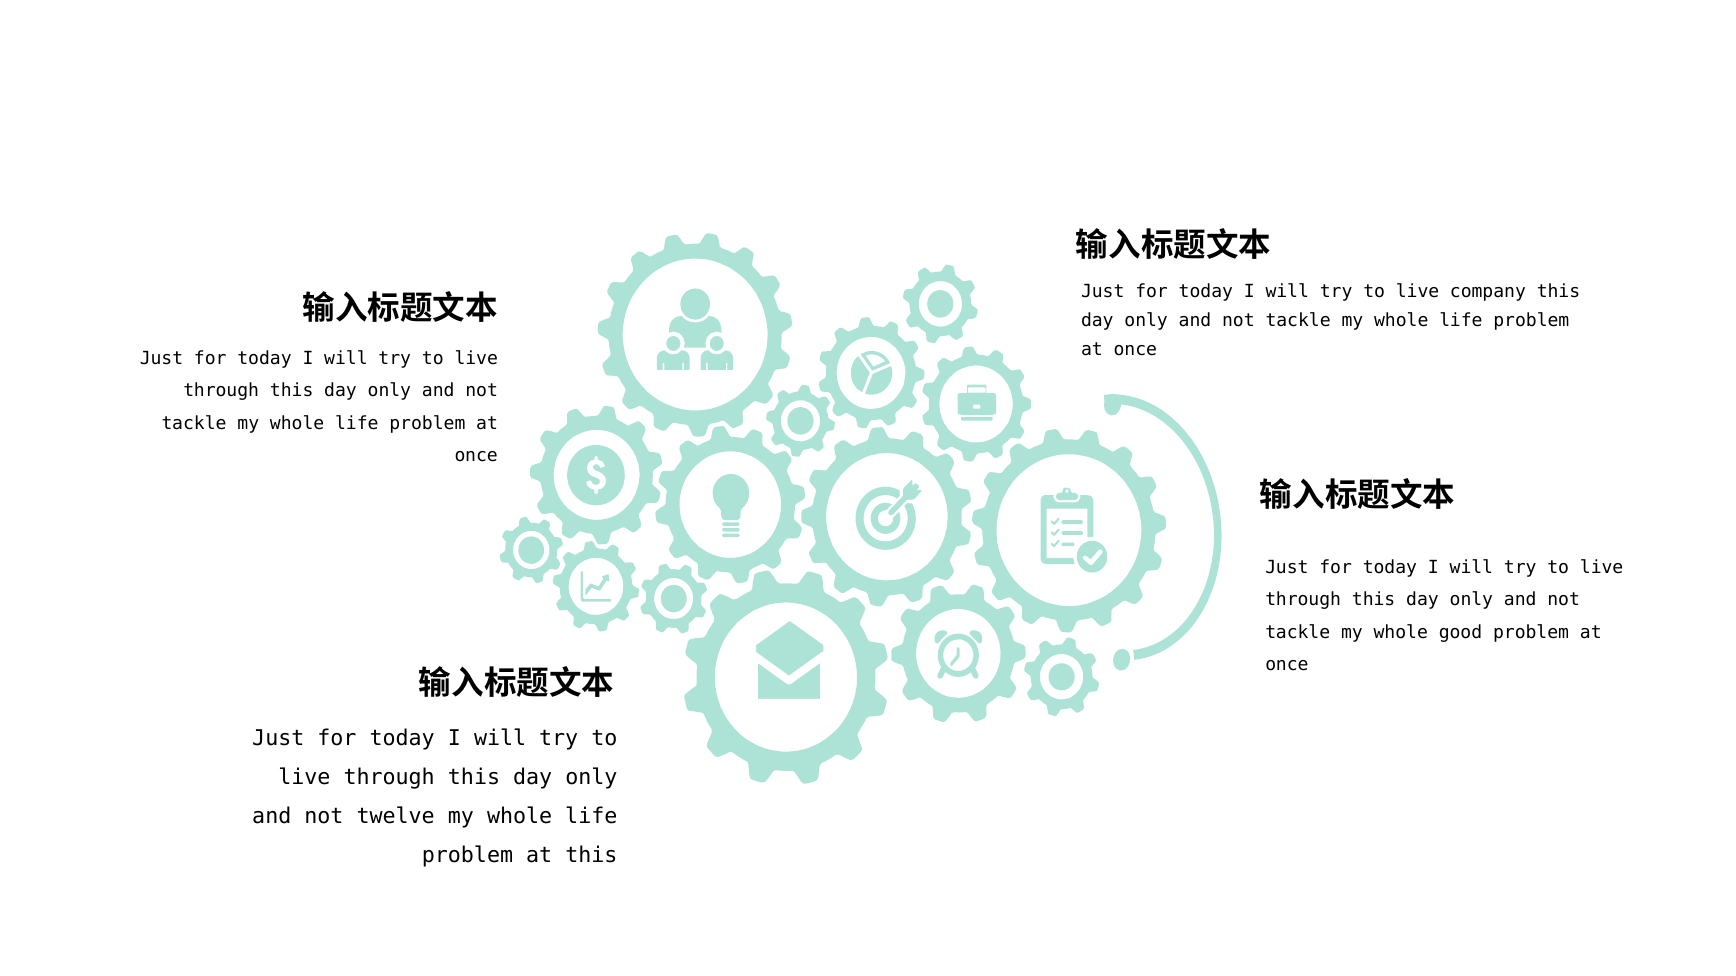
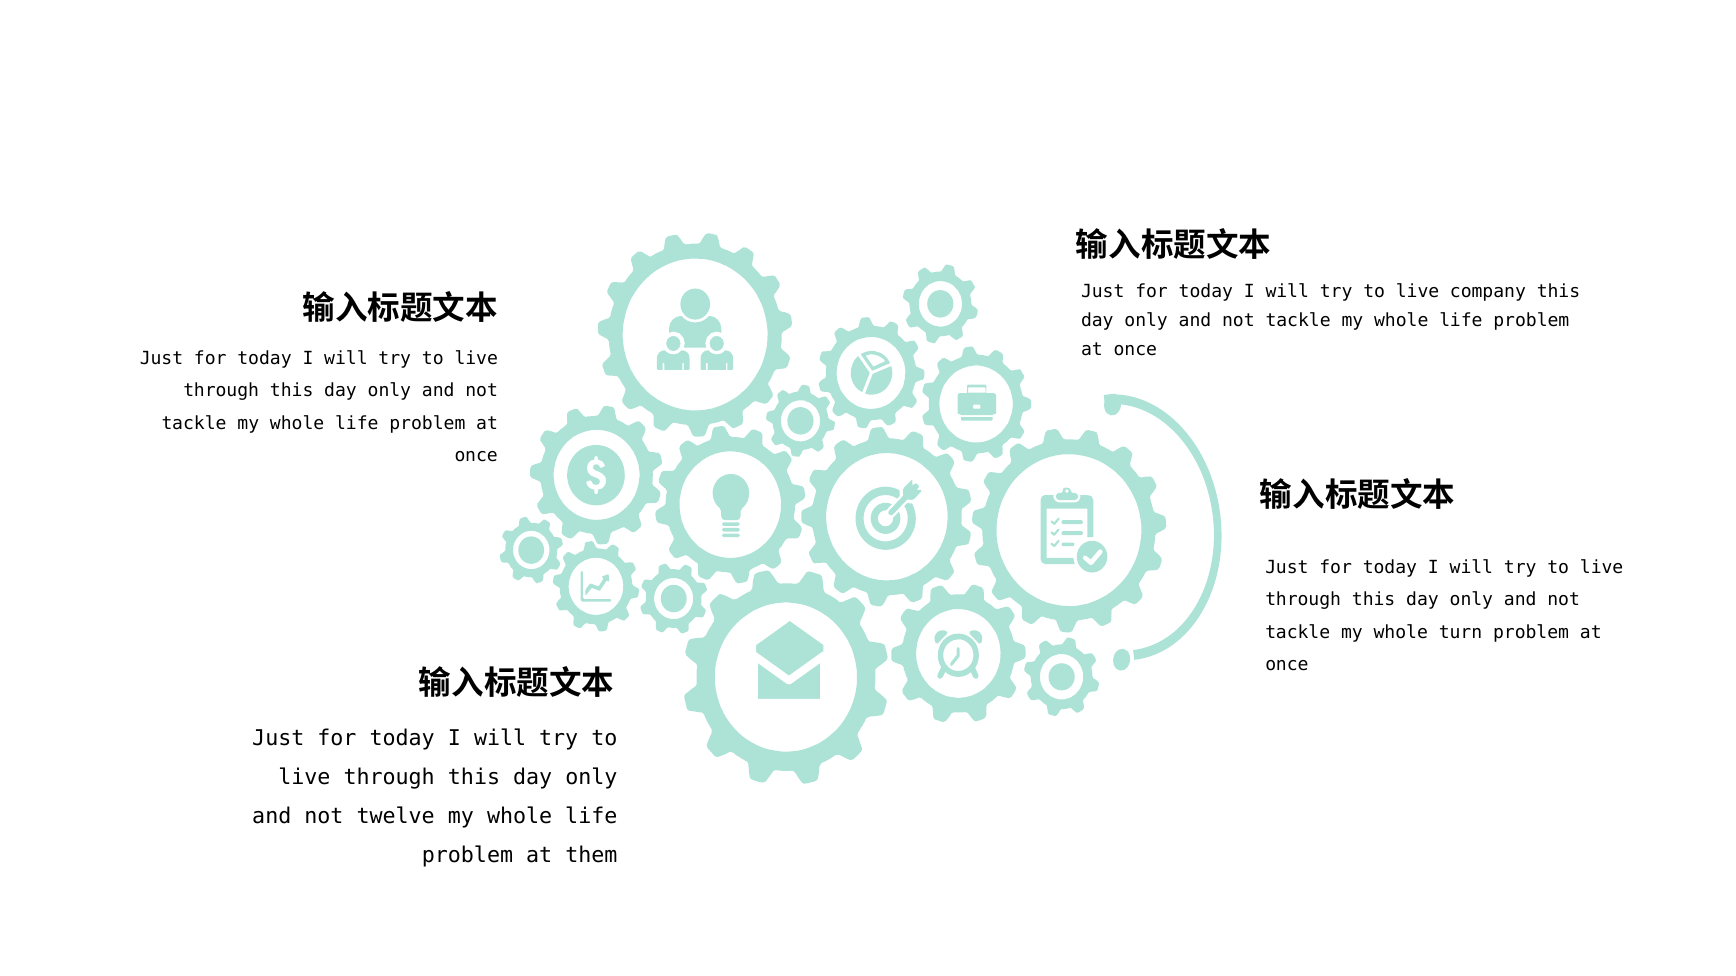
good: good -> turn
at this: this -> them
